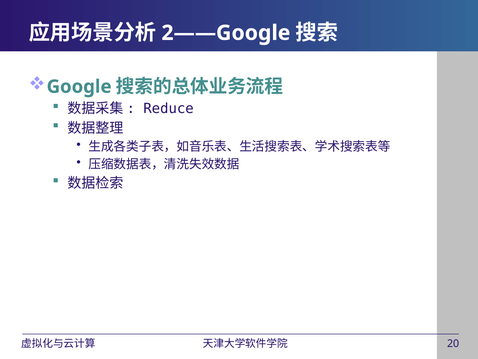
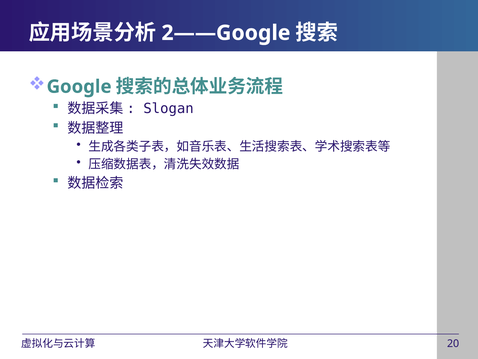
Reduce: Reduce -> Slogan
